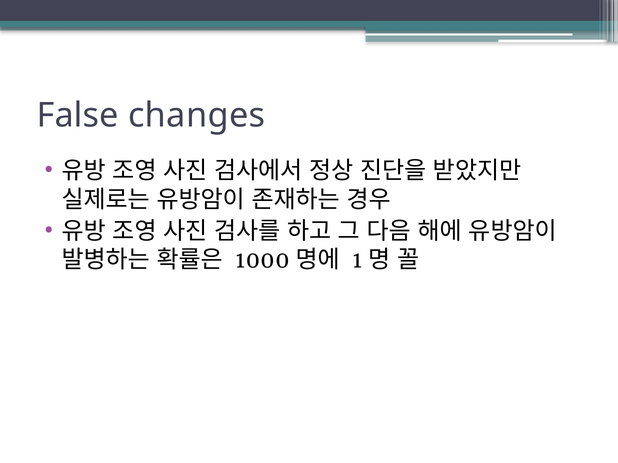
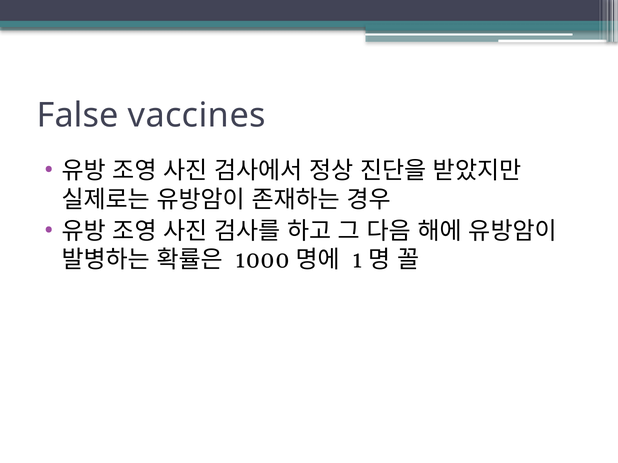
changes: changes -> vaccines
